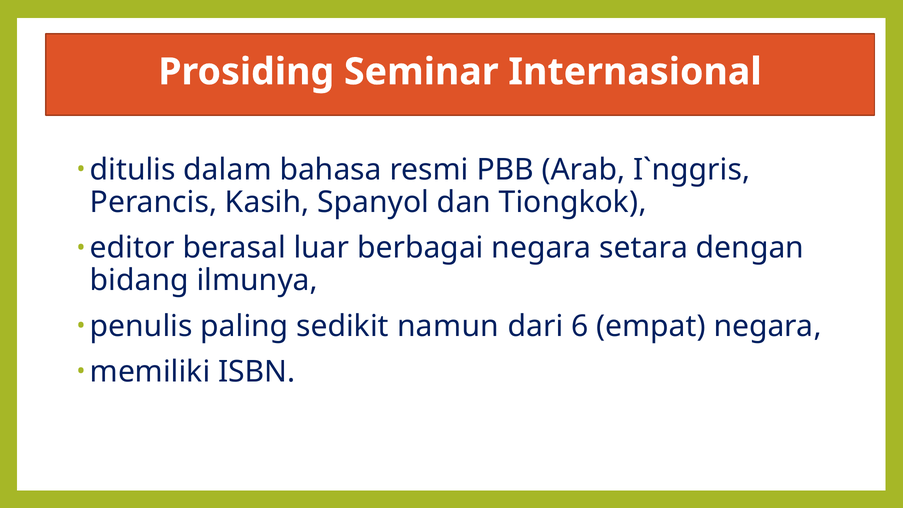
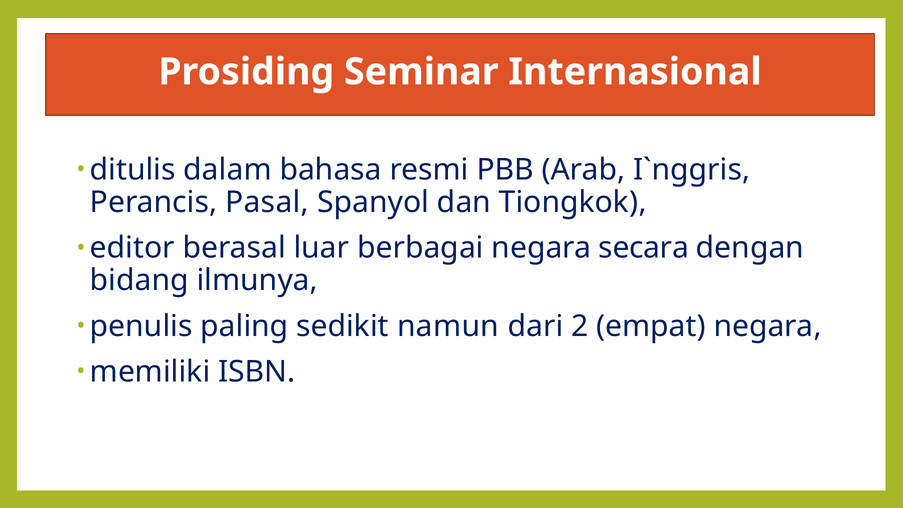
Kasih: Kasih -> Pasal
setara: setara -> secara
6: 6 -> 2
